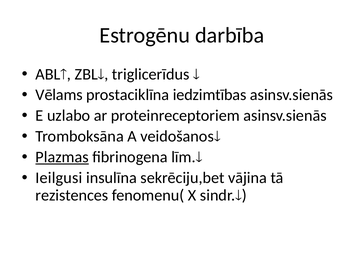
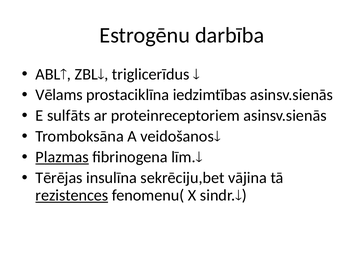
uzlabo: uzlabo -> sulfāts
Ieilgusi: Ieilgusi -> Tērējas
rezistences underline: none -> present
